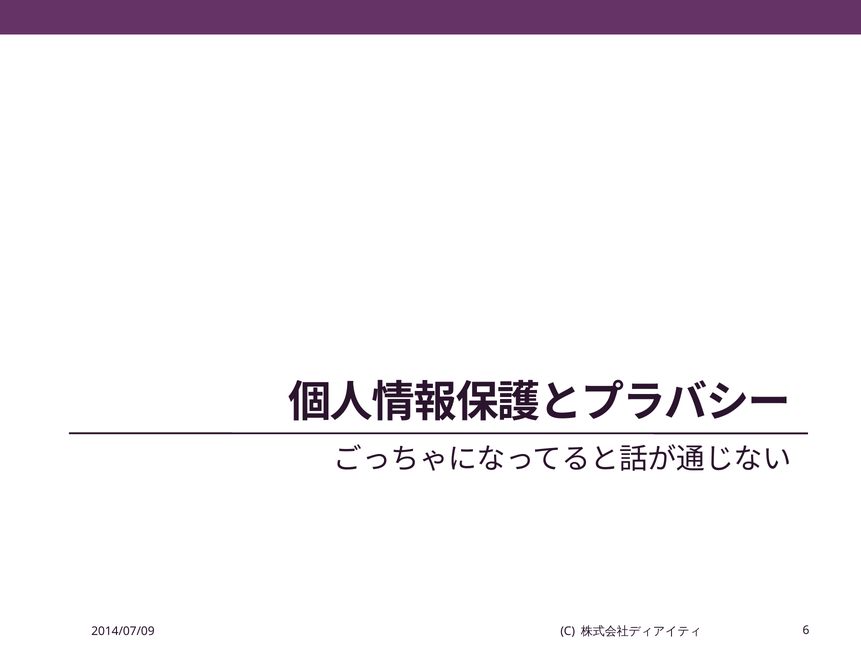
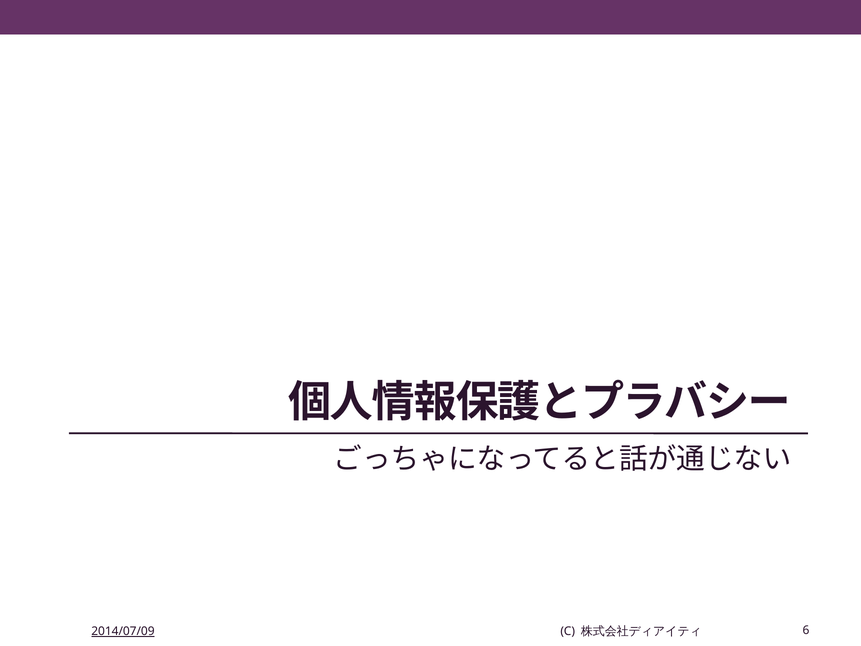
2014/07/09 underline: none -> present
